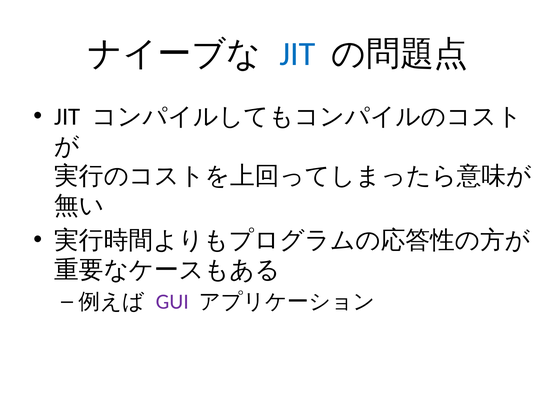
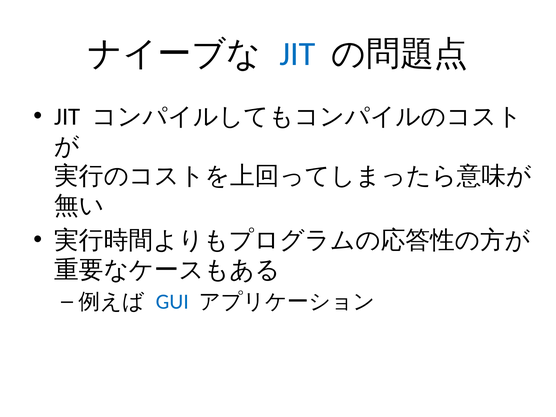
GUI colour: purple -> blue
